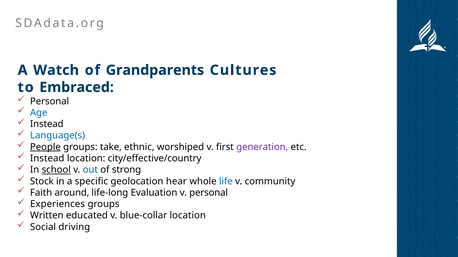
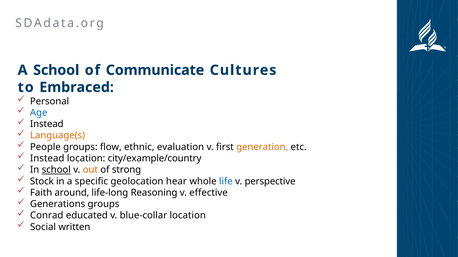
A Watch: Watch -> School
Grandparents: Grandparents -> Communicate
Language(s colour: blue -> orange
People underline: present -> none
take: take -> flow
worshiped: worshiped -> evaluation
generation colour: purple -> orange
city/effective/country: city/effective/country -> city/example/country
out colour: blue -> orange
community: community -> perspective
Evaluation: Evaluation -> Reasoning
v personal: personal -> effective
Experiences: Experiences -> Generations
Written: Written -> Conrad
driving: driving -> written
